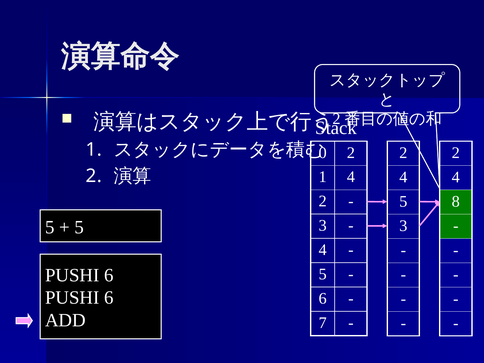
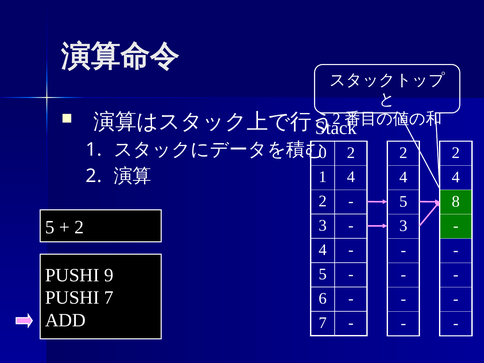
5 at (79, 227): 5 -> 2
6 at (109, 275): 6 -> 9
6 at (109, 298): 6 -> 7
